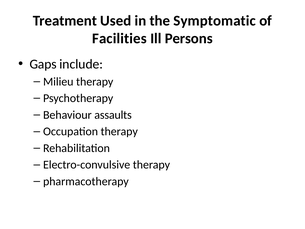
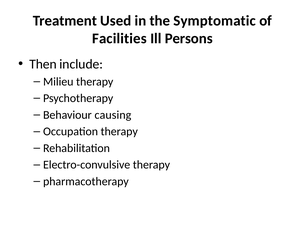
Gaps: Gaps -> Then
assaults: assaults -> causing
